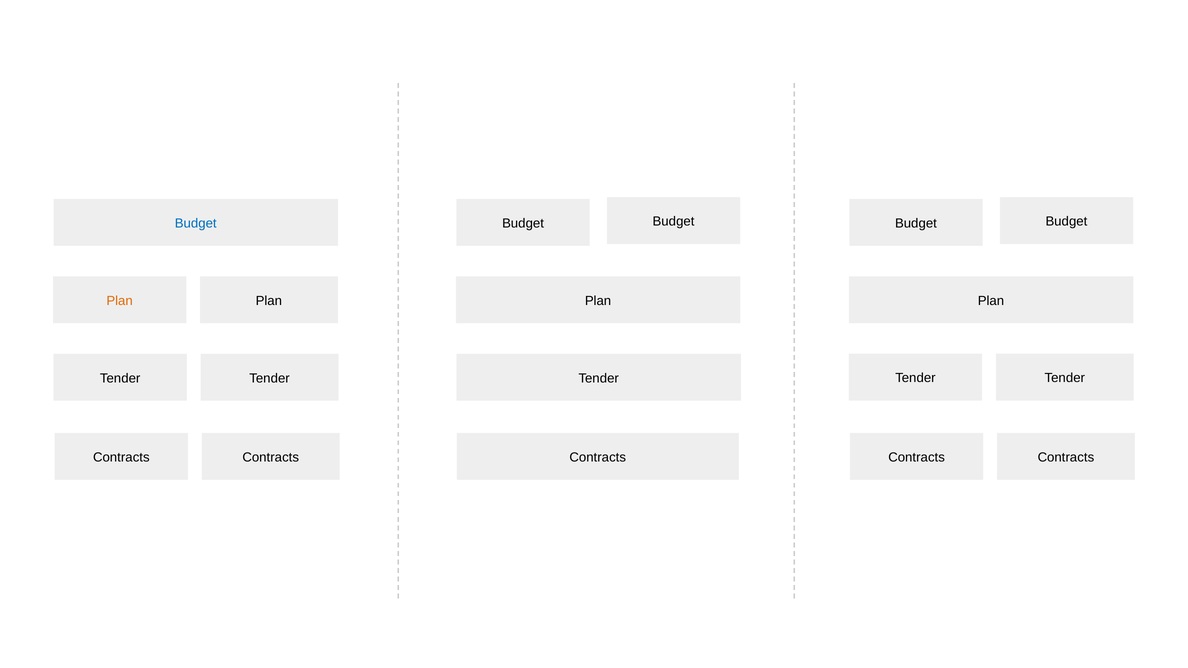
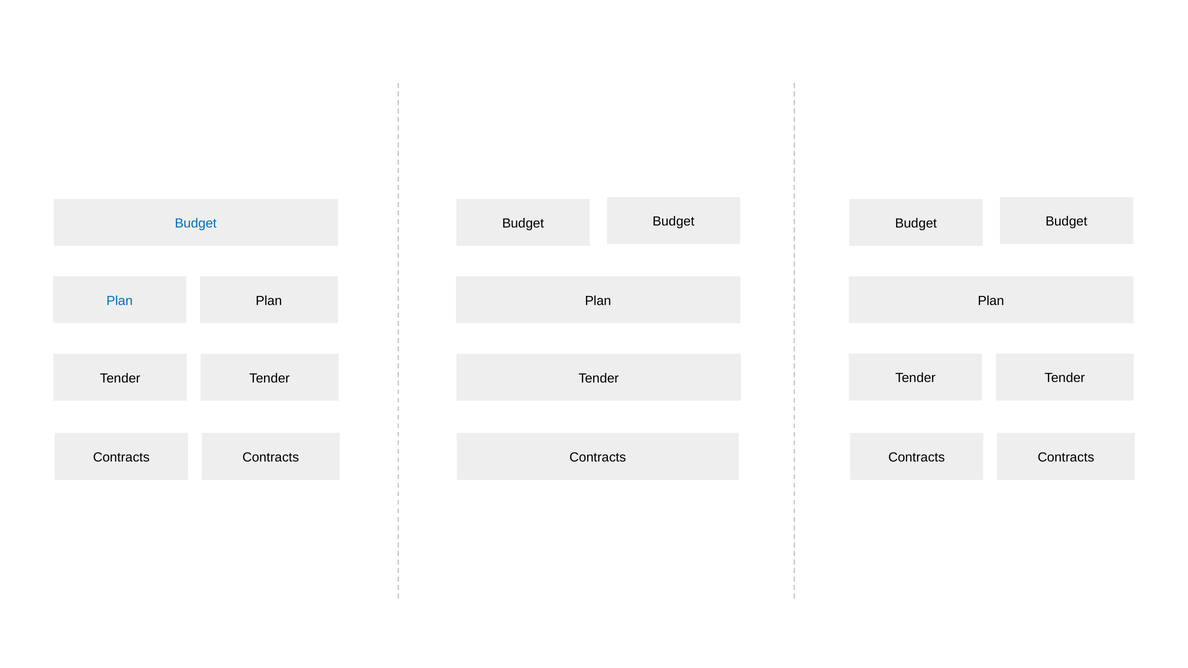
Plan at (120, 301) colour: orange -> blue
